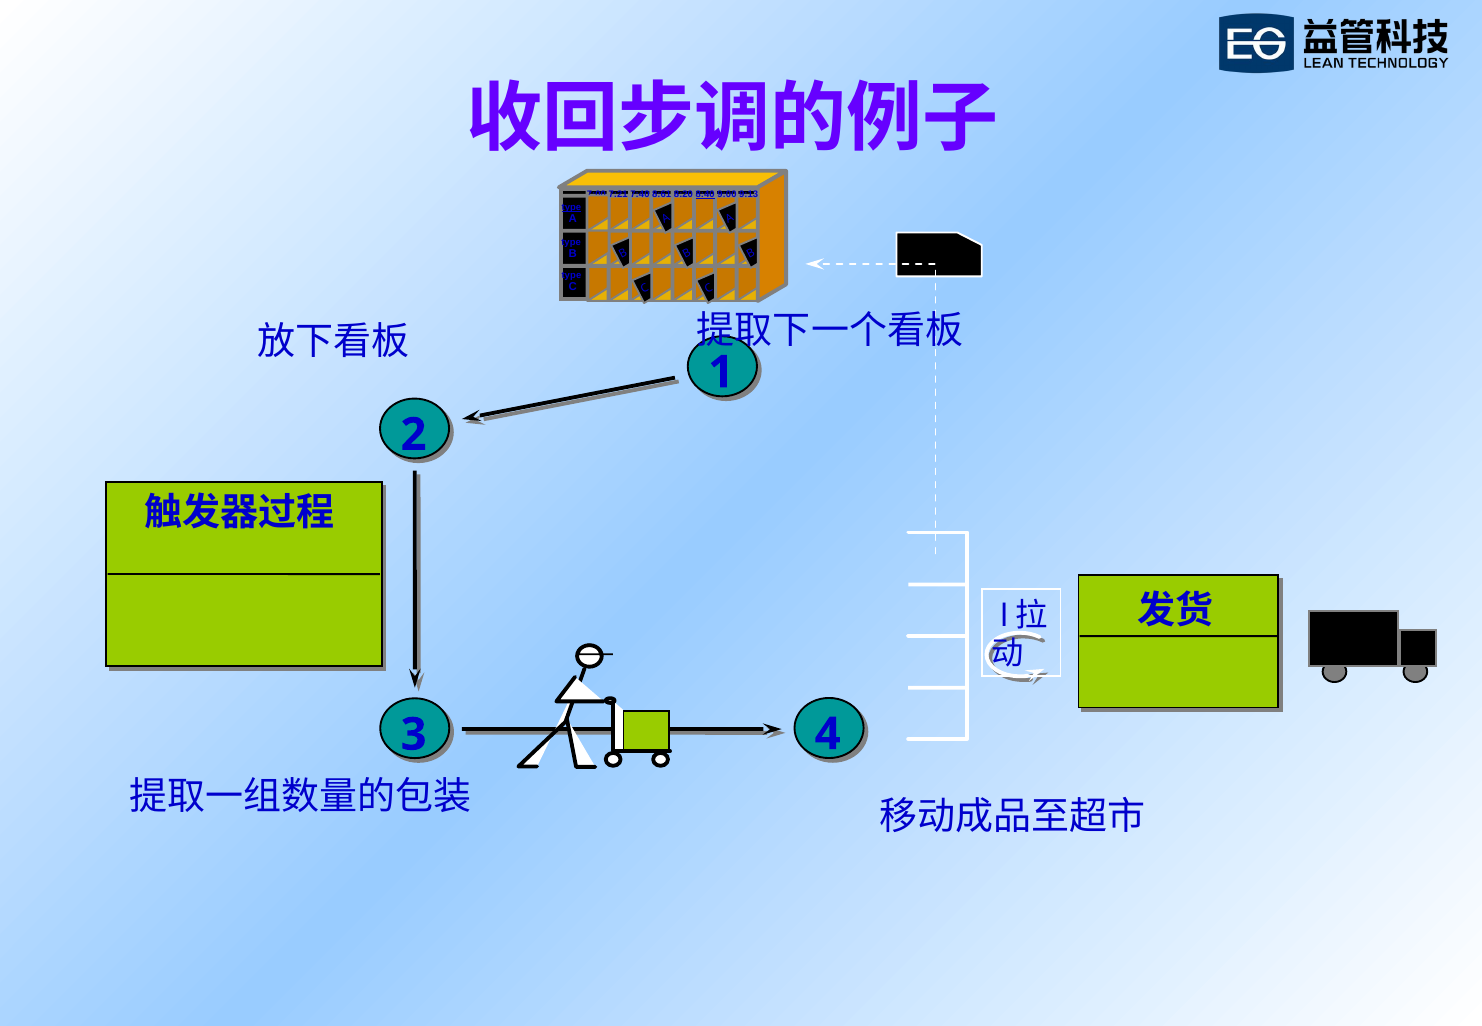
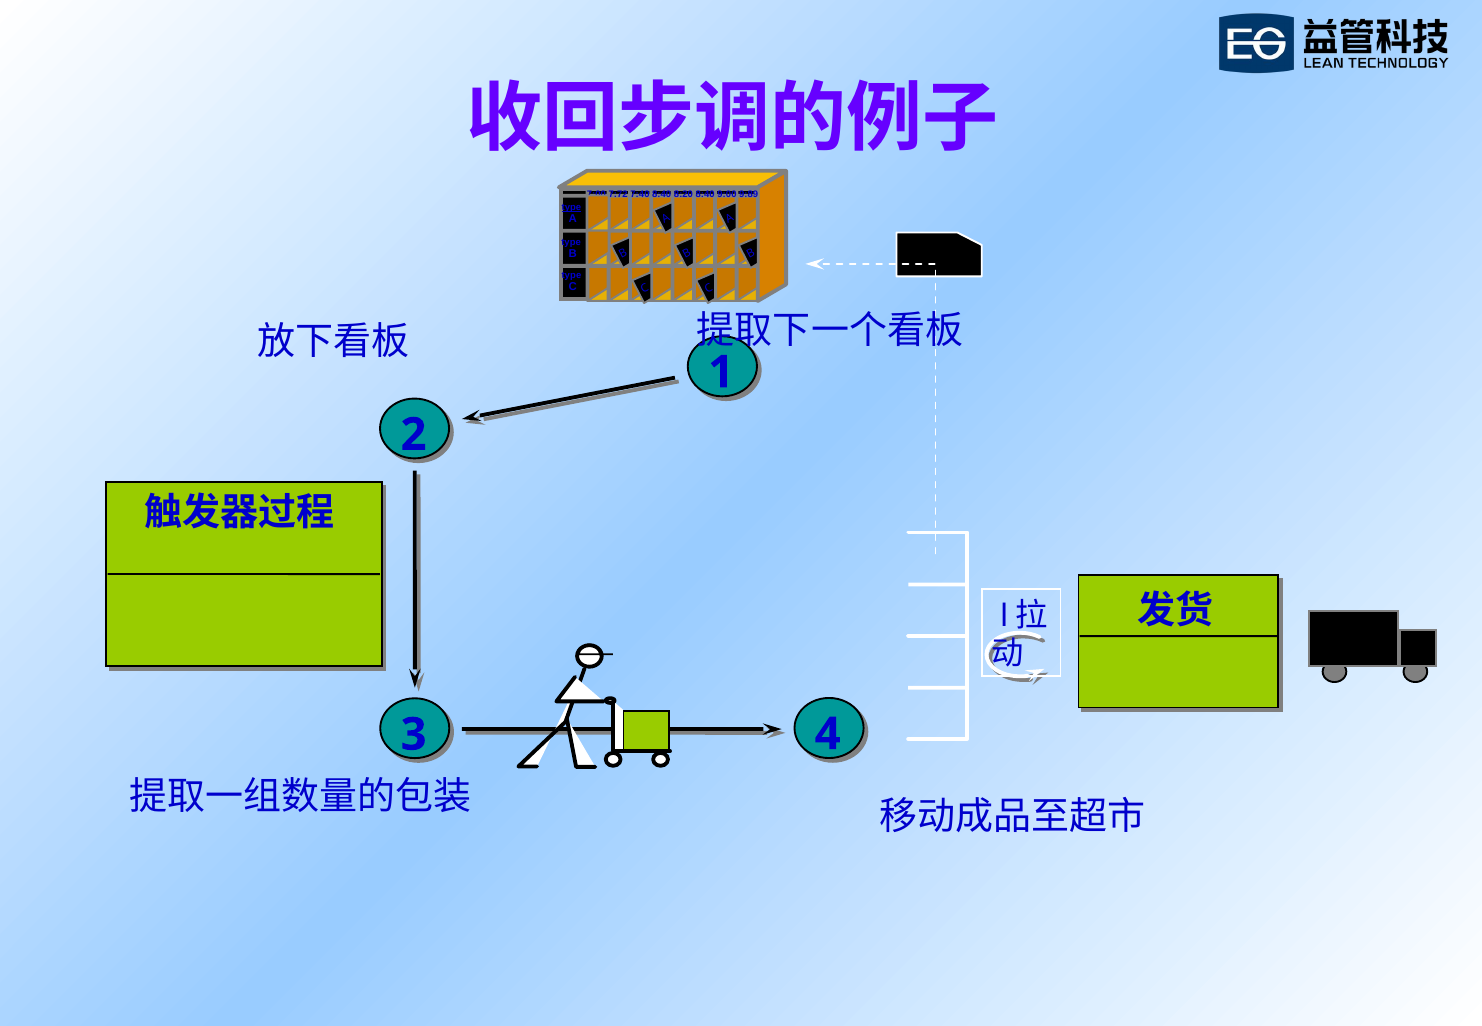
7:21: 7:21 -> 7:72
7:40 8:61: 8:61 -> 8:40
8:40 at (705, 194) underline: present -> none
9:13: 9:13 -> 9:89
